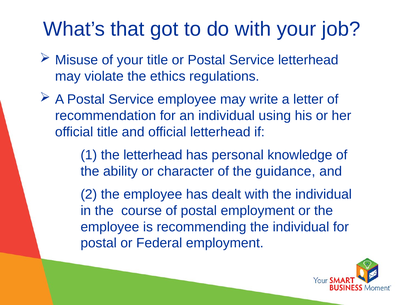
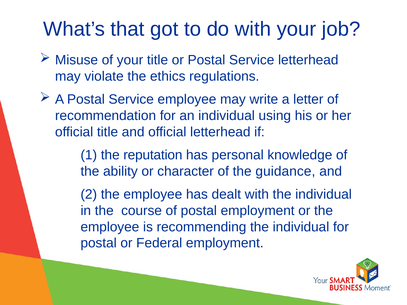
the letterhead: letterhead -> reputation
